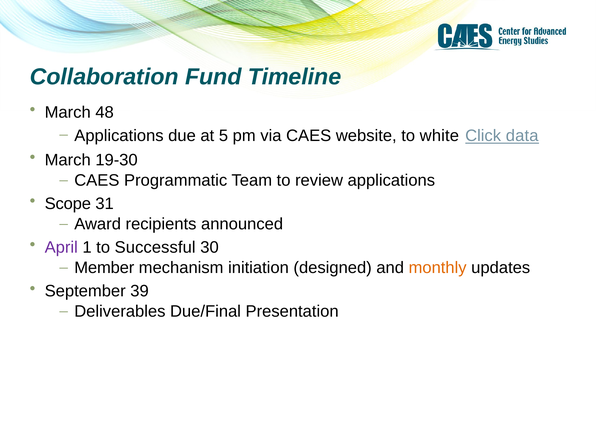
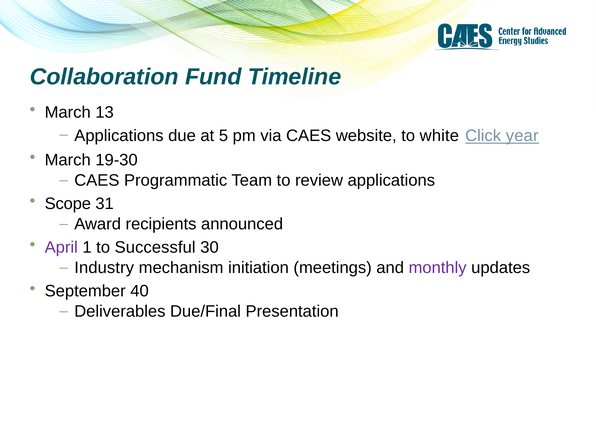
48: 48 -> 13
data: data -> year
Member: Member -> Industry
designed: designed -> meetings
monthly colour: orange -> purple
39: 39 -> 40
